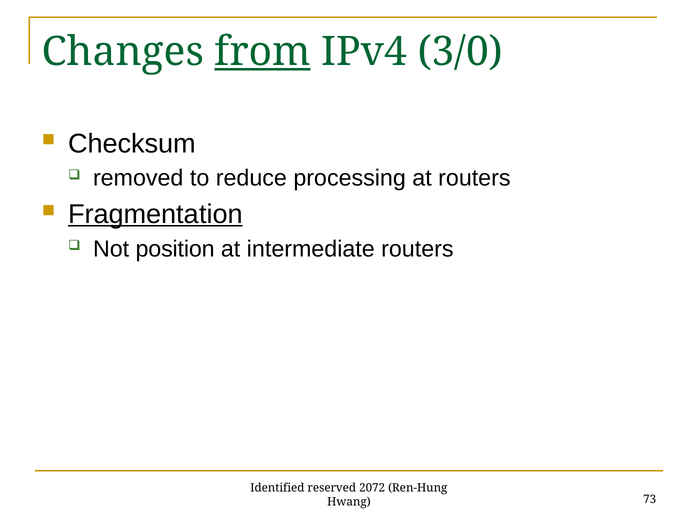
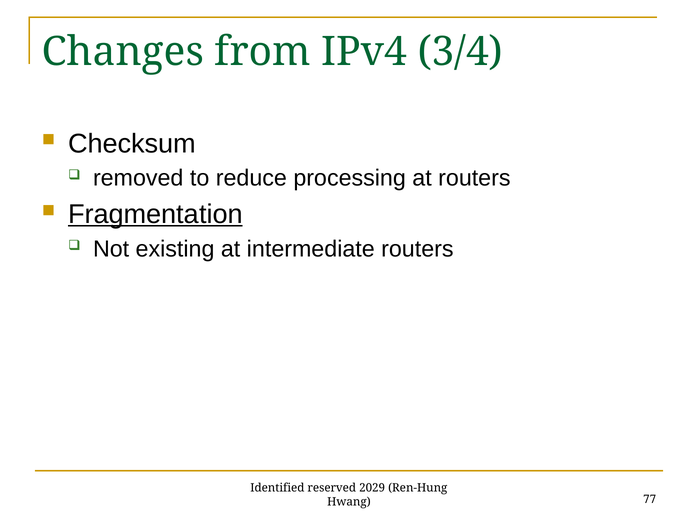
from underline: present -> none
3/0: 3/0 -> 3/4
position: position -> existing
2072: 2072 -> 2029
73: 73 -> 77
